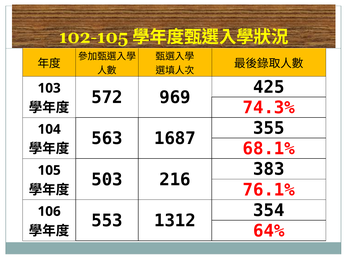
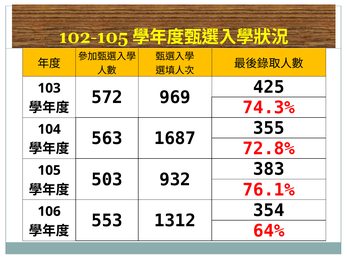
68.1%: 68.1% -> 72.8%
216: 216 -> 932
